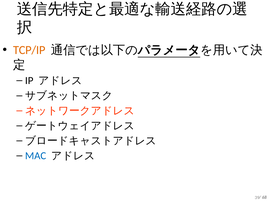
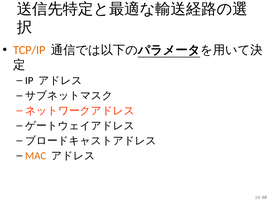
MAC colour: blue -> orange
